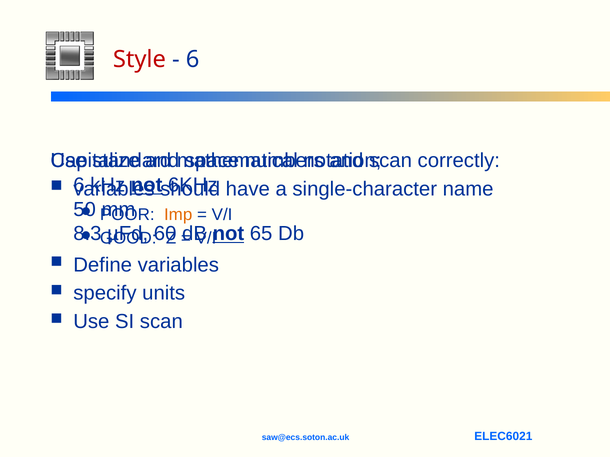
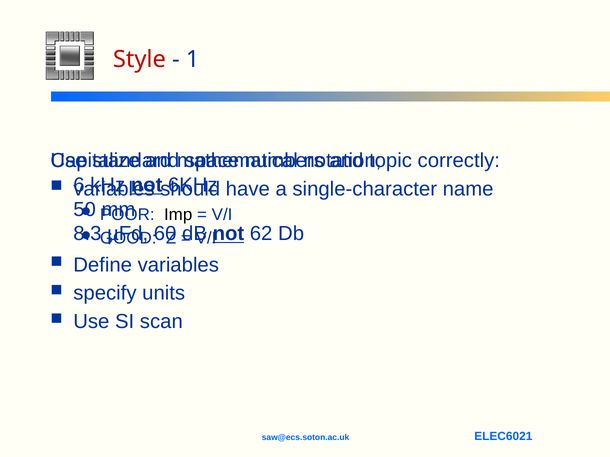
6 at (193, 59): 6 -> 1
scan at (390, 161): scan -> topic
Imp colour: orange -> black
65: 65 -> 62
